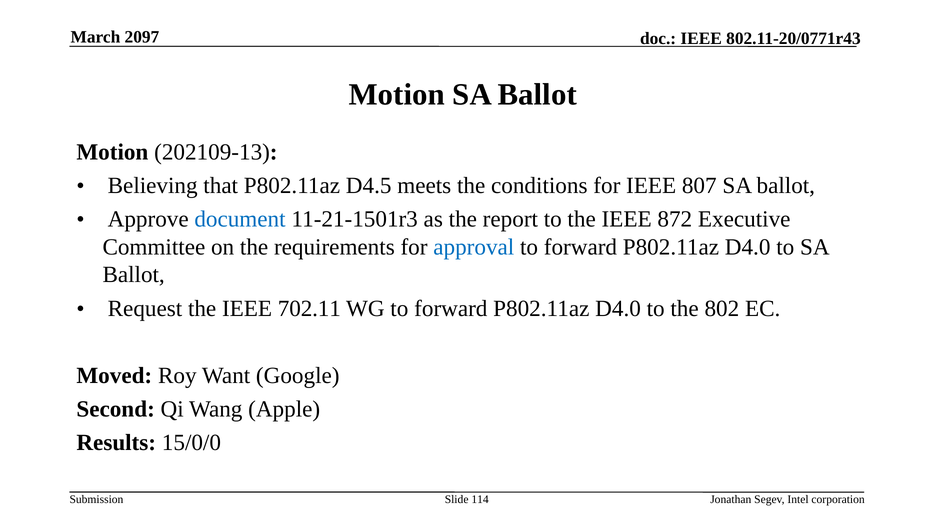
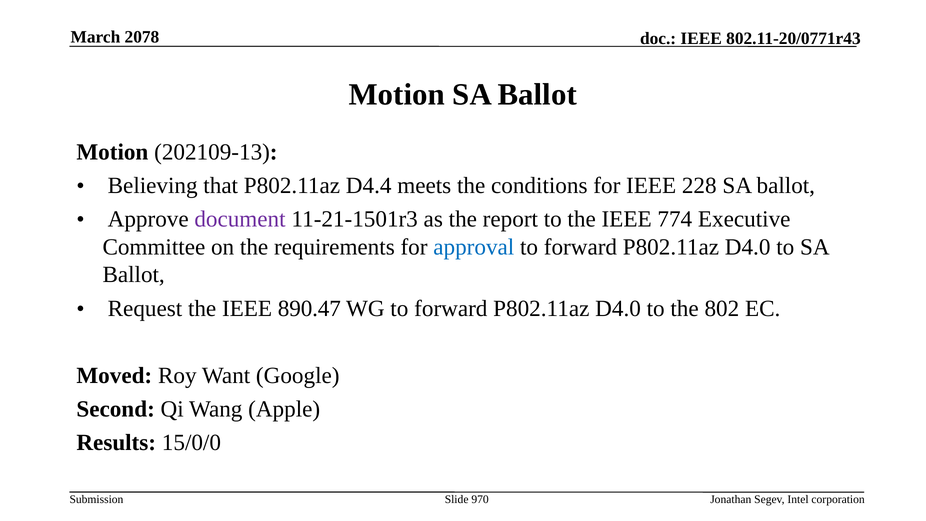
2097: 2097 -> 2078
D4.5: D4.5 -> D4.4
807: 807 -> 228
document colour: blue -> purple
872: 872 -> 774
702.11: 702.11 -> 890.47
114: 114 -> 970
